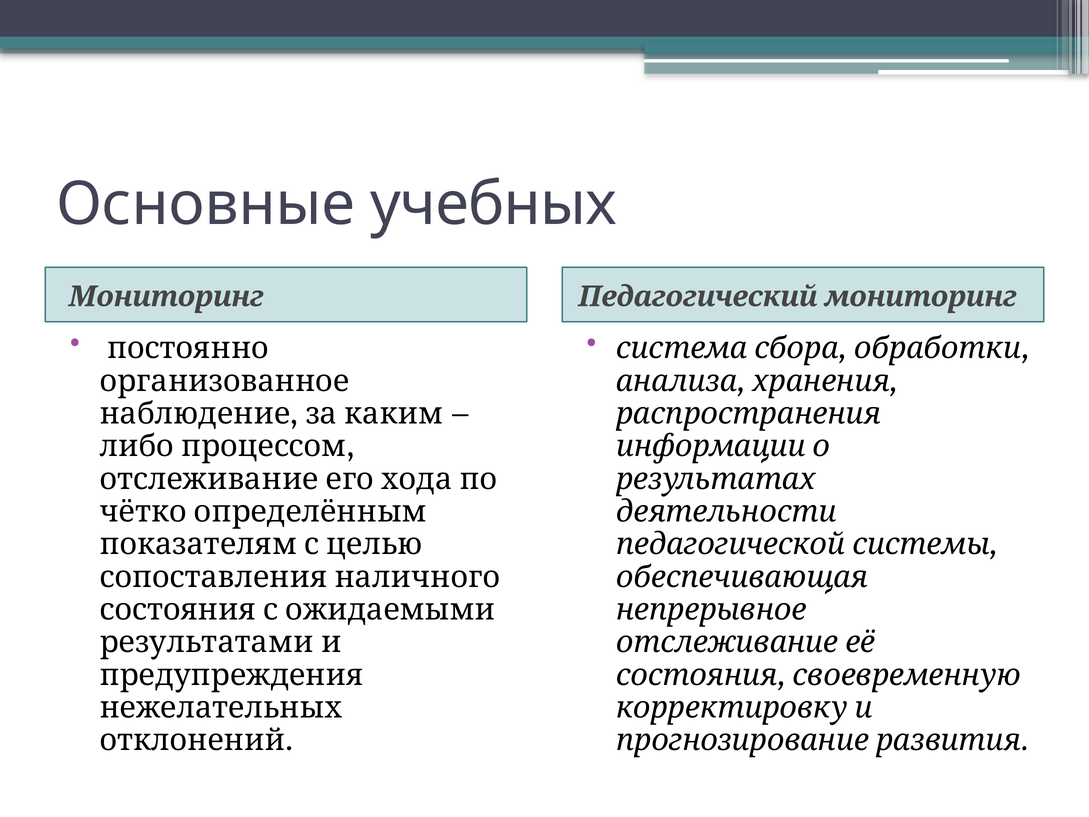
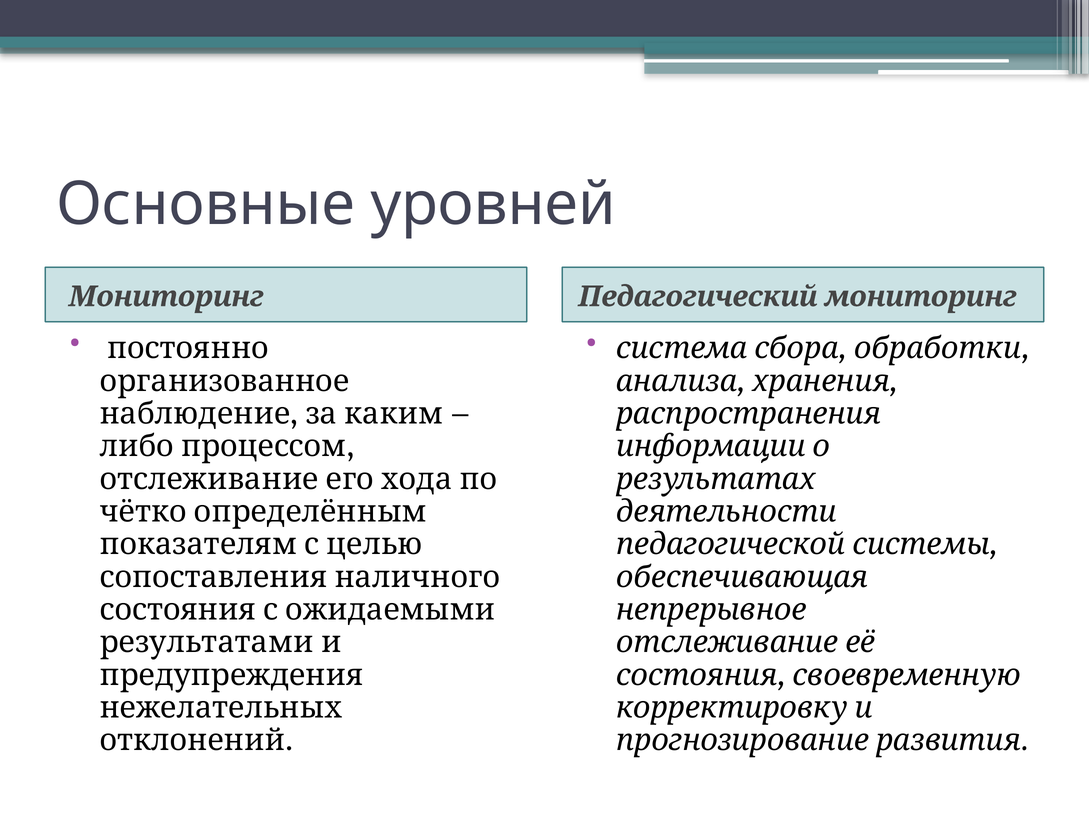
учебных: учебных -> уровней
